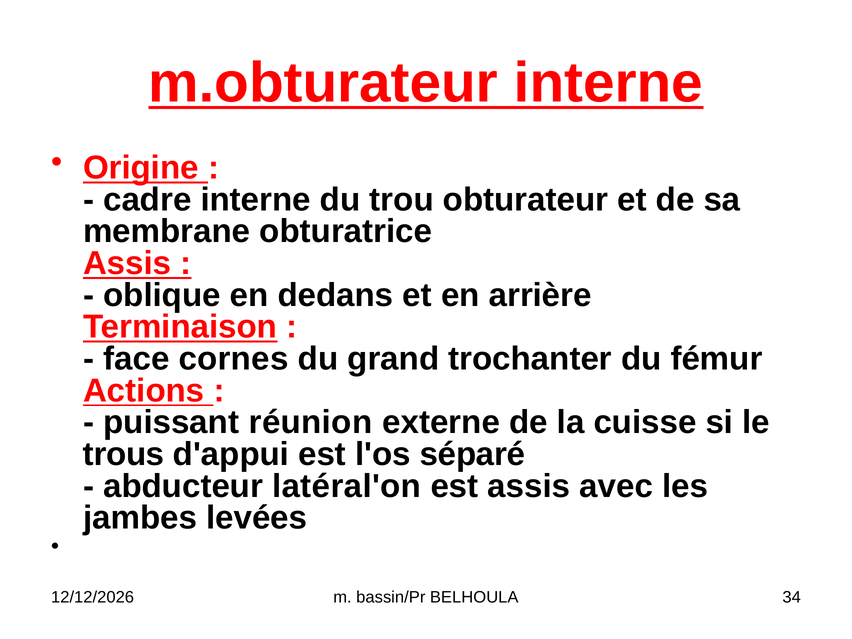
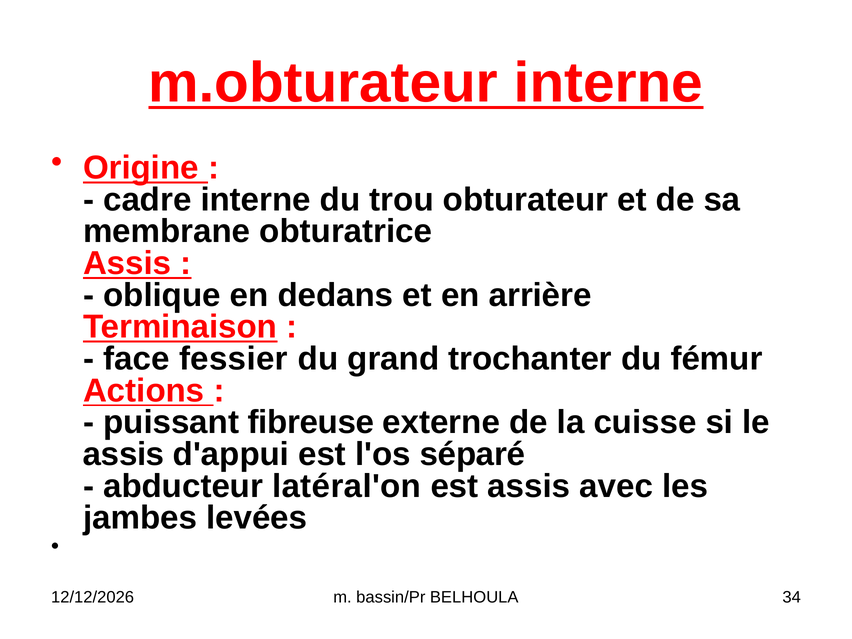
cornes: cornes -> fessier
réunion: réunion -> fibreuse
trous at (124, 454): trous -> assis
